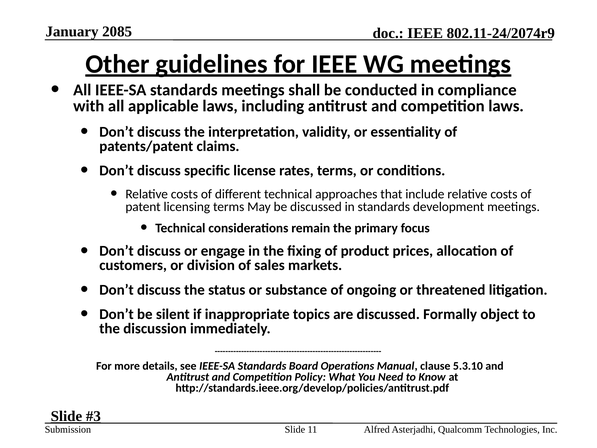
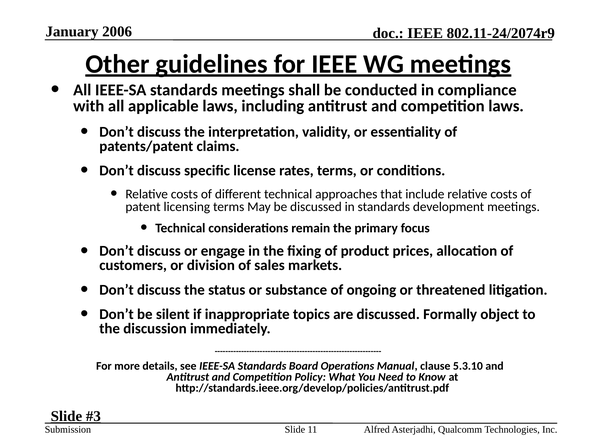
2085: 2085 -> 2006
